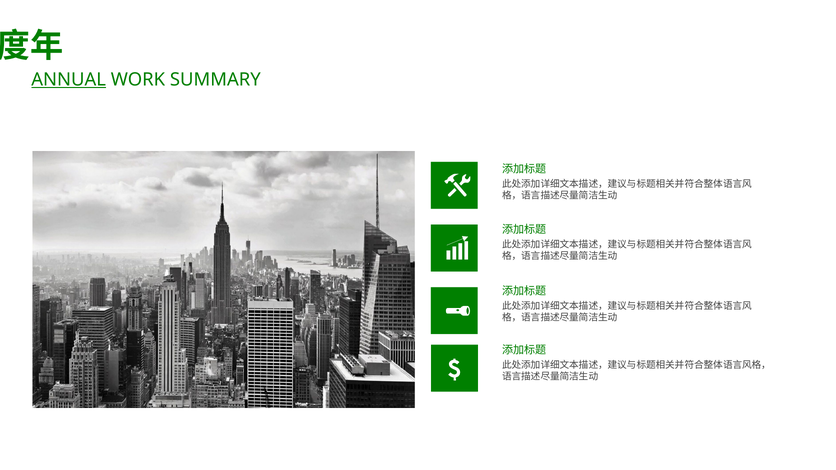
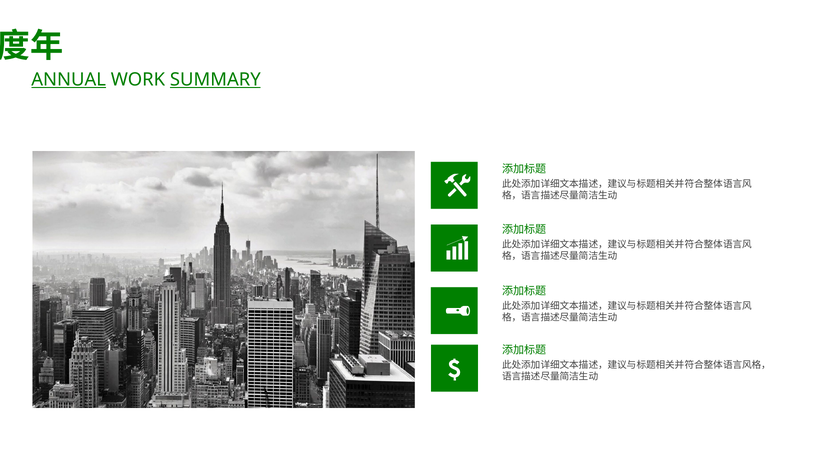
SUMMARY underline: none -> present
